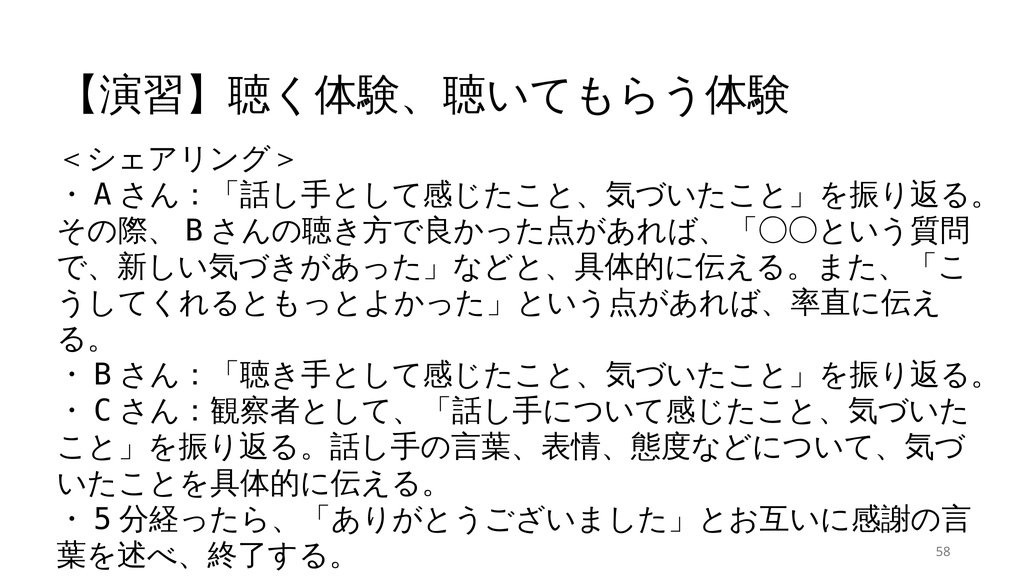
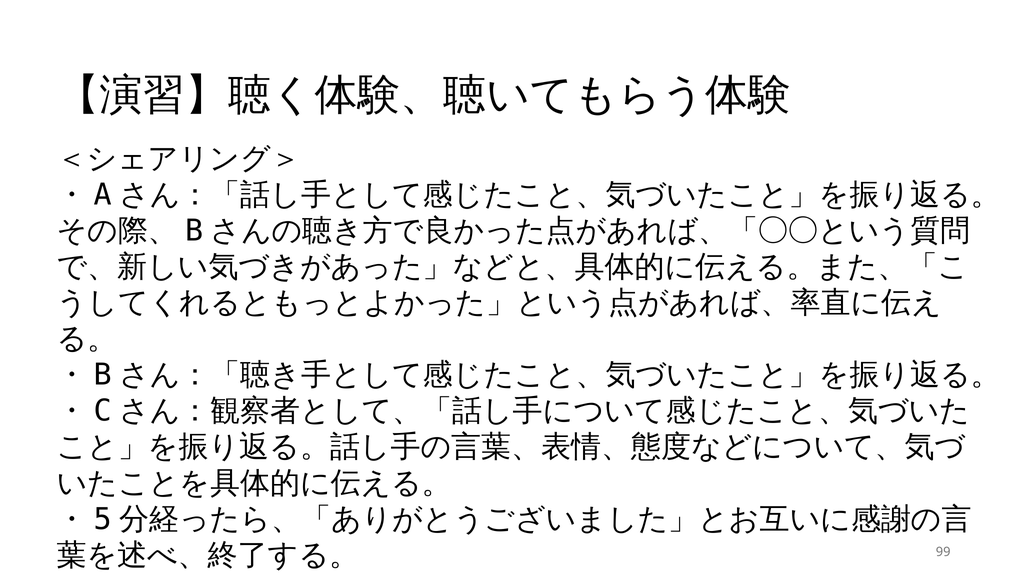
58: 58 -> 99
